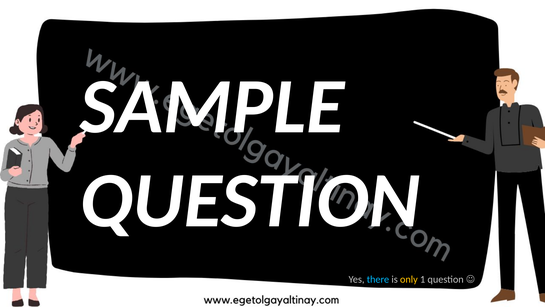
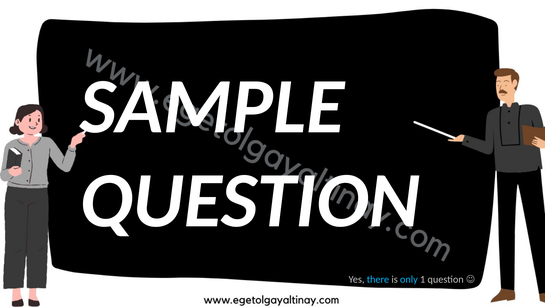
only colour: yellow -> light blue
